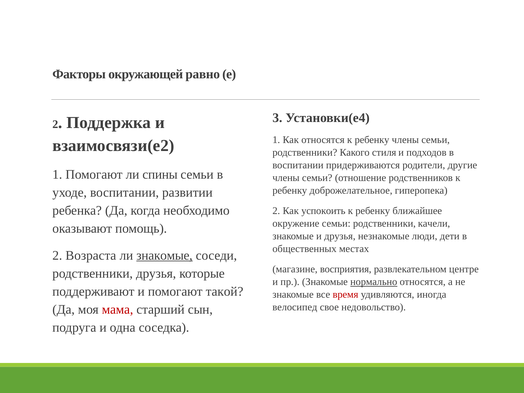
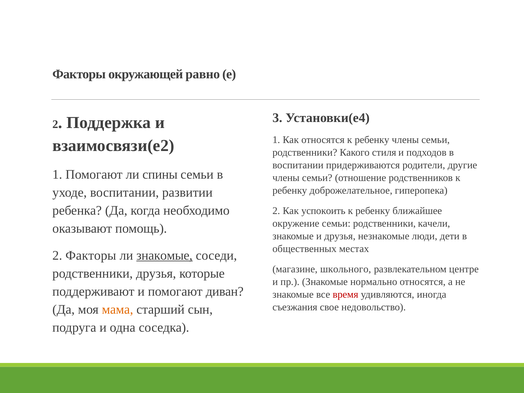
2 Возраста: Возраста -> Факторы
восприятия: восприятия -> школьного
нормально underline: present -> none
такой: такой -> диван
велосипед: велосипед -> съезжания
мама colour: red -> orange
